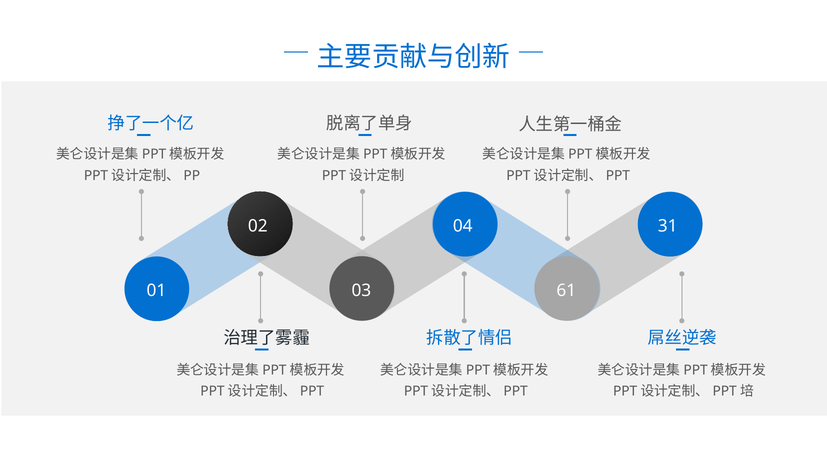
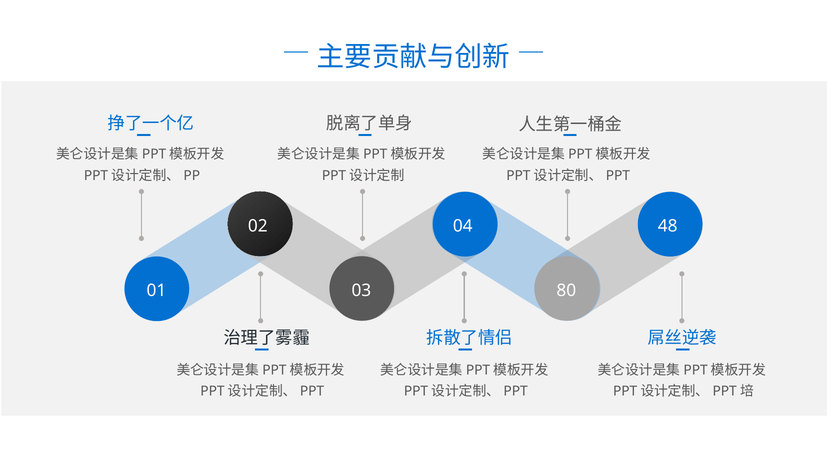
31: 31 -> 48
61: 61 -> 80
